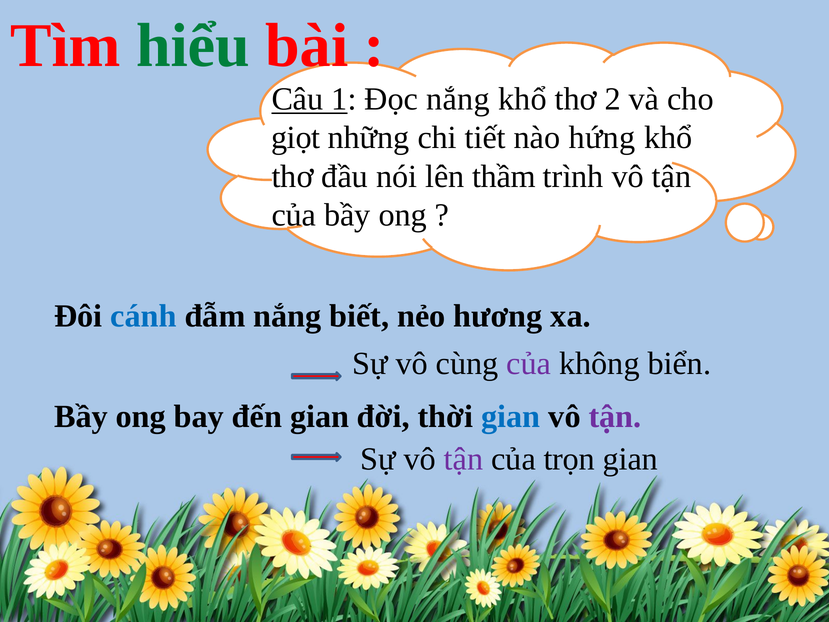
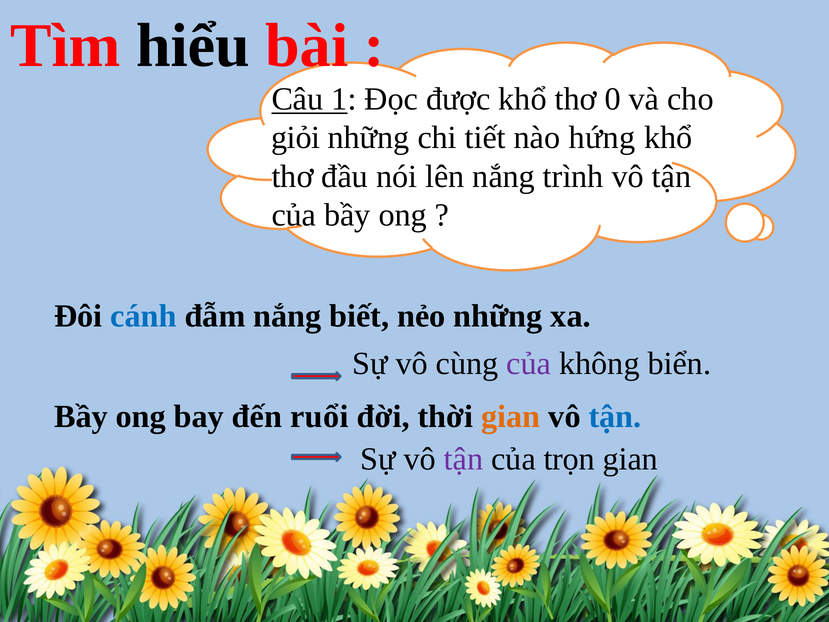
hiểu colour: green -> black
Đọc nắng: nắng -> được
2: 2 -> 0
giọt: giọt -> giỏi
lên thầm: thầm -> nắng
nẻo hương: hương -> những
đến gian: gian -> ruổi
gian at (511, 416) colour: blue -> orange
tận at (615, 416) colour: purple -> blue
